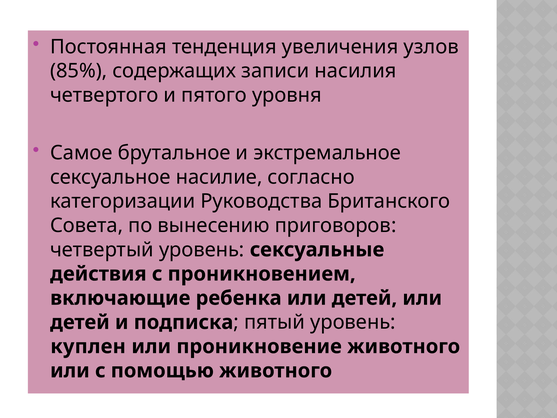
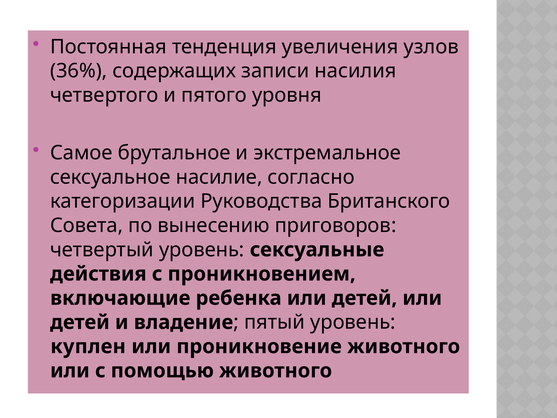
85%: 85% -> 36%
подписка: подписка -> владение
